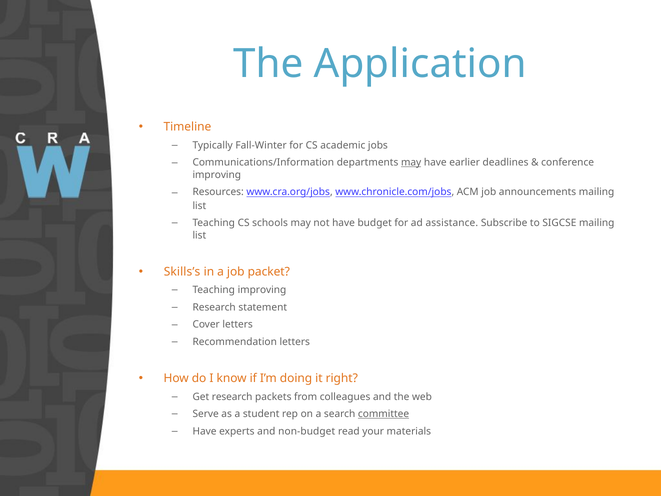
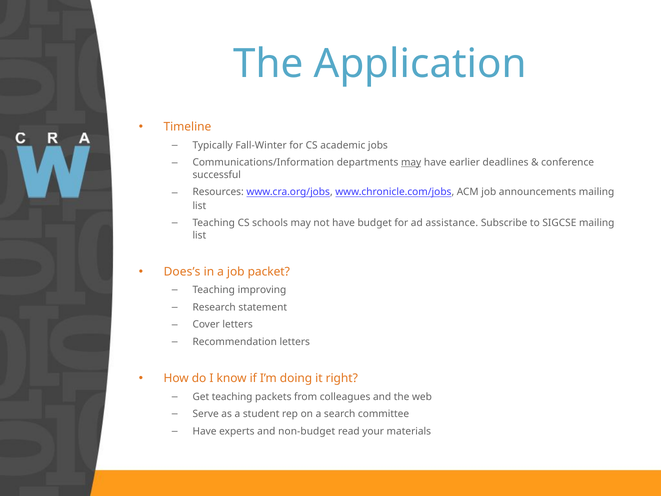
improving at (217, 175): improving -> successful
Skills’s: Skills’s -> Does’s
Get research: research -> teaching
committee underline: present -> none
